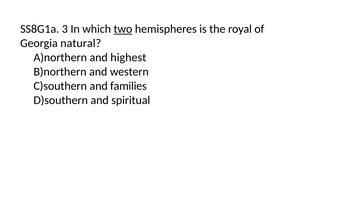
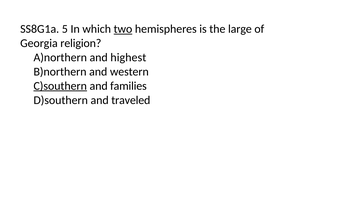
3: 3 -> 5
royal: royal -> large
natural: natural -> religion
C)southern underline: none -> present
spiritual: spiritual -> traveled
